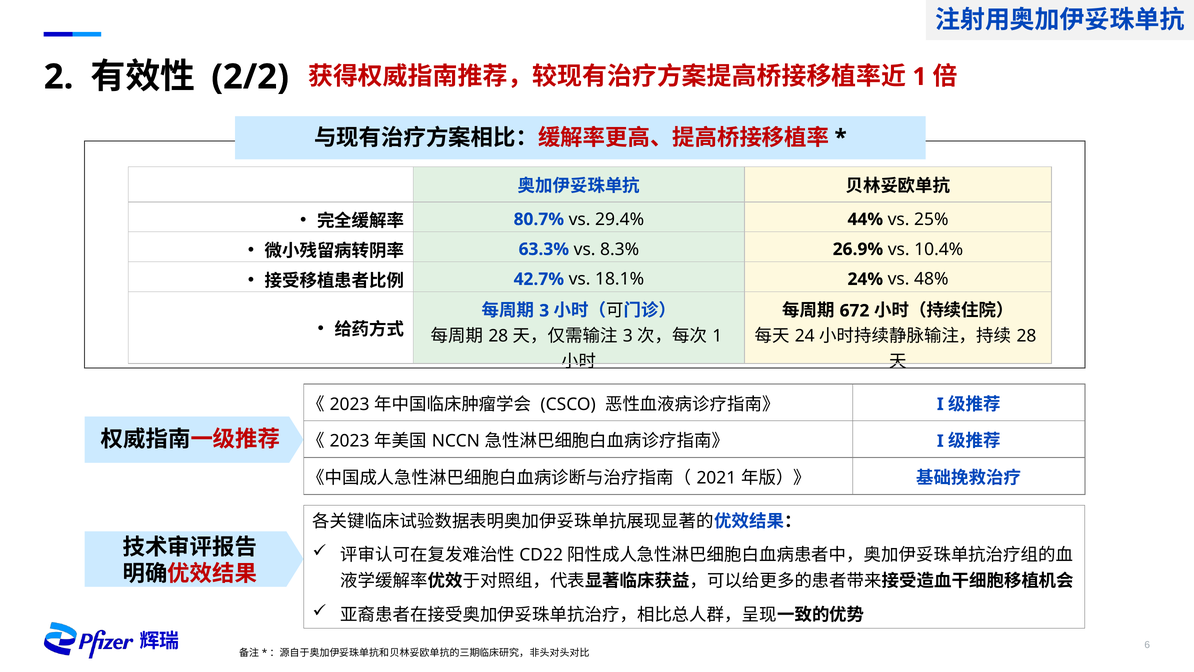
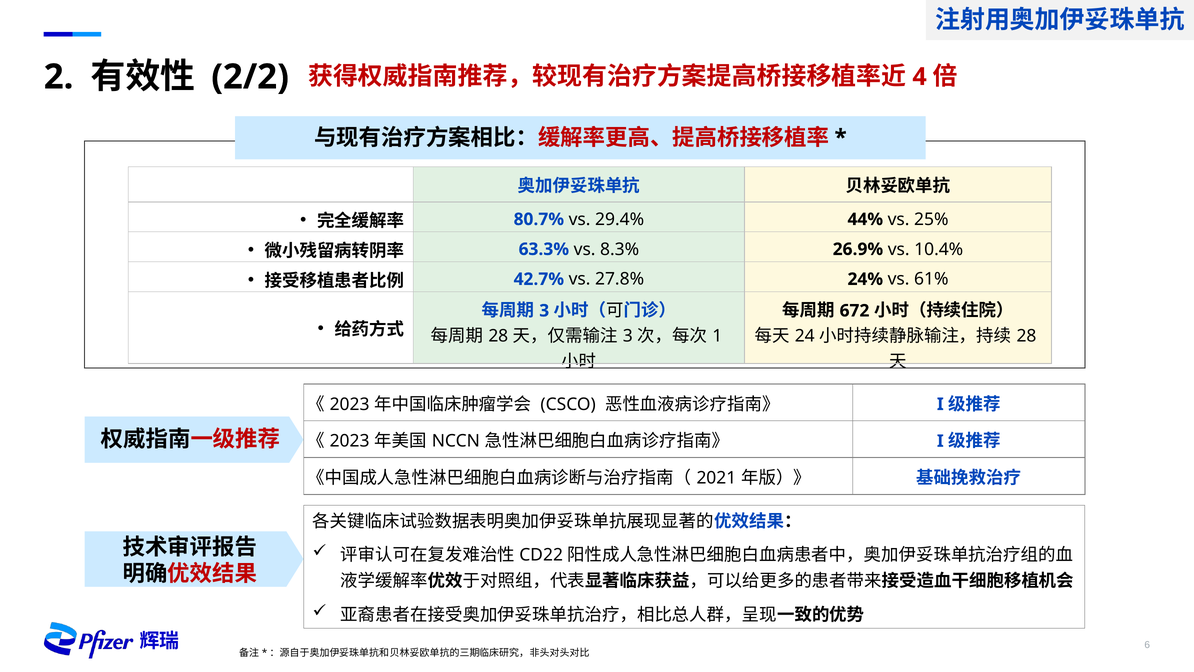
1 at (920, 77): 1 -> 4
18.1%: 18.1% -> 27.8%
48%: 48% -> 61%
